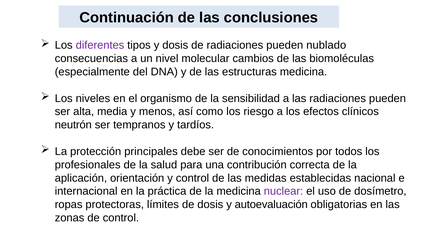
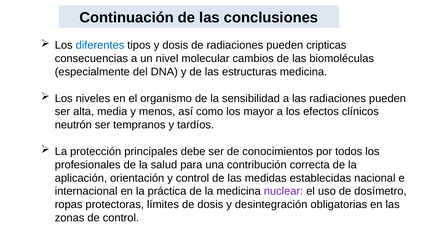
diferentes colour: purple -> blue
nublado: nublado -> cripticas
riesgo: riesgo -> mayor
autoevaluación: autoevaluación -> desintegración
